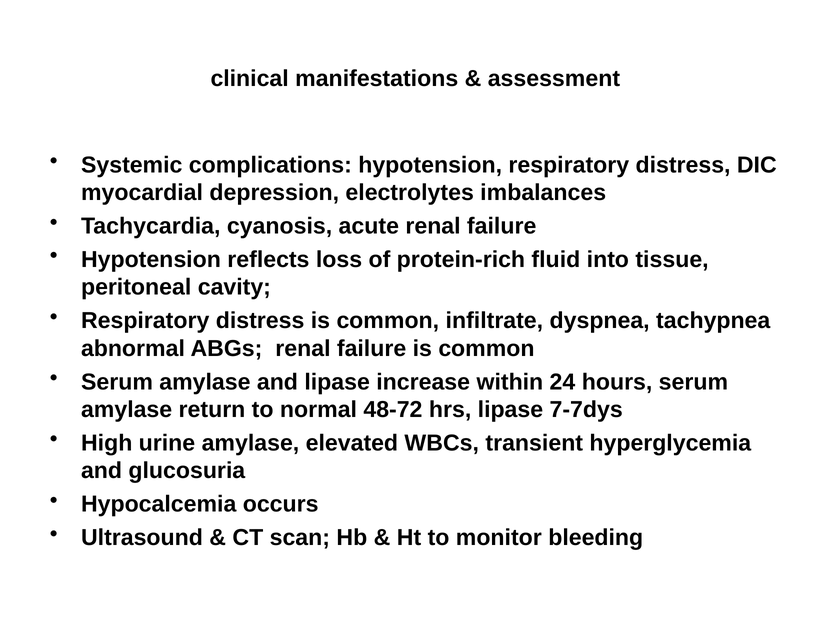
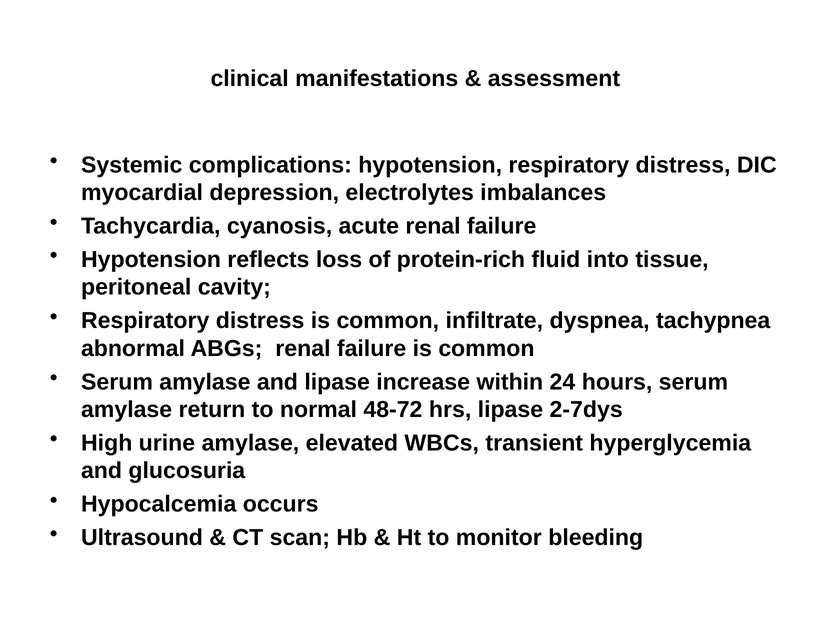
7-7dys: 7-7dys -> 2-7dys
